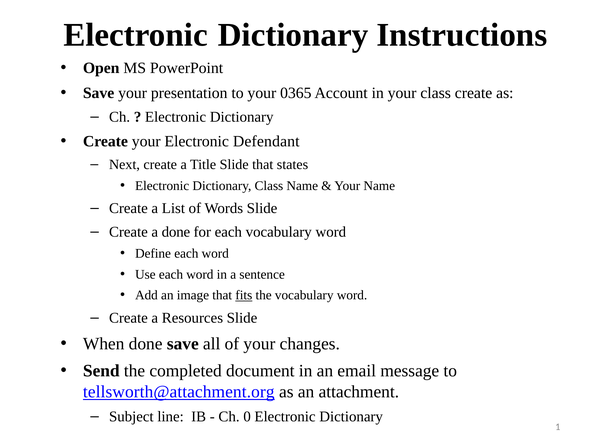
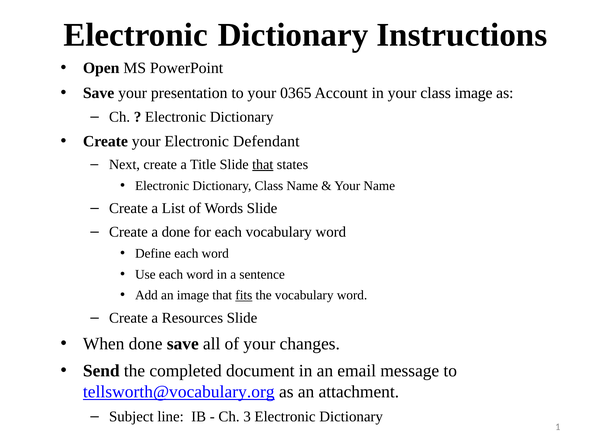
class create: create -> image
that at (263, 164) underline: none -> present
tellsworth@attachment.org: tellsworth@attachment.org -> tellsworth@vocabulary.org
0: 0 -> 3
